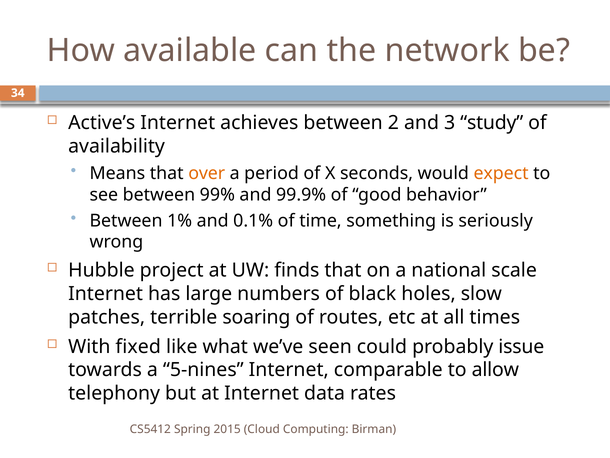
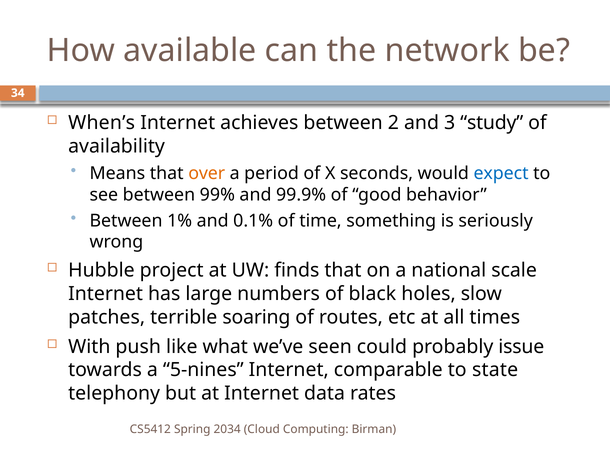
Active’s: Active’s -> When’s
expect colour: orange -> blue
fixed: fixed -> push
allow: allow -> state
2015: 2015 -> 2034
